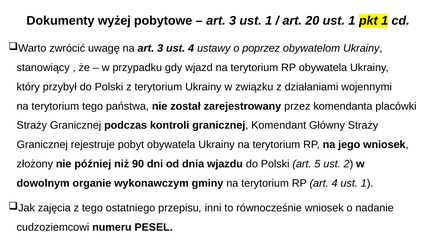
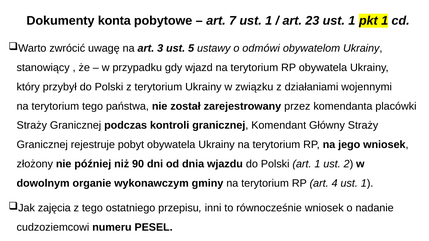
wyżej: wyżej -> konta
3 at (233, 21): 3 -> 7
20: 20 -> 23
ust 4: 4 -> 5
poprzez: poprzez -> odmówi
art 5: 5 -> 1
